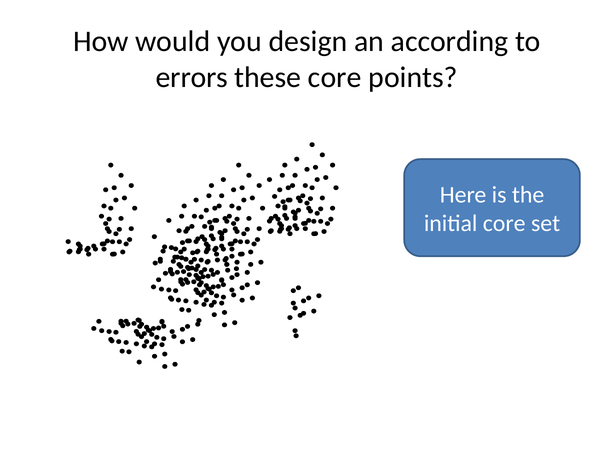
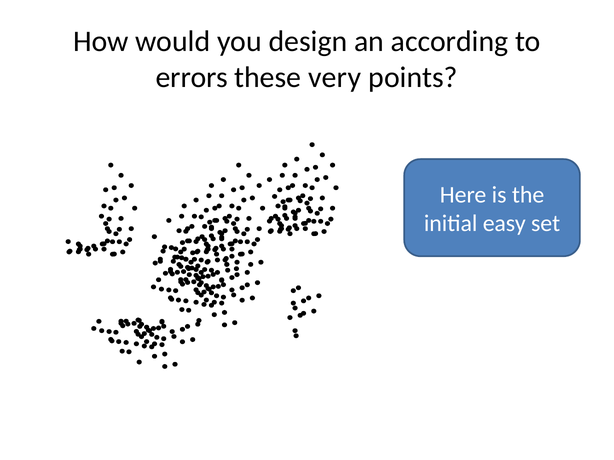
these core: core -> very
initial core: core -> easy
